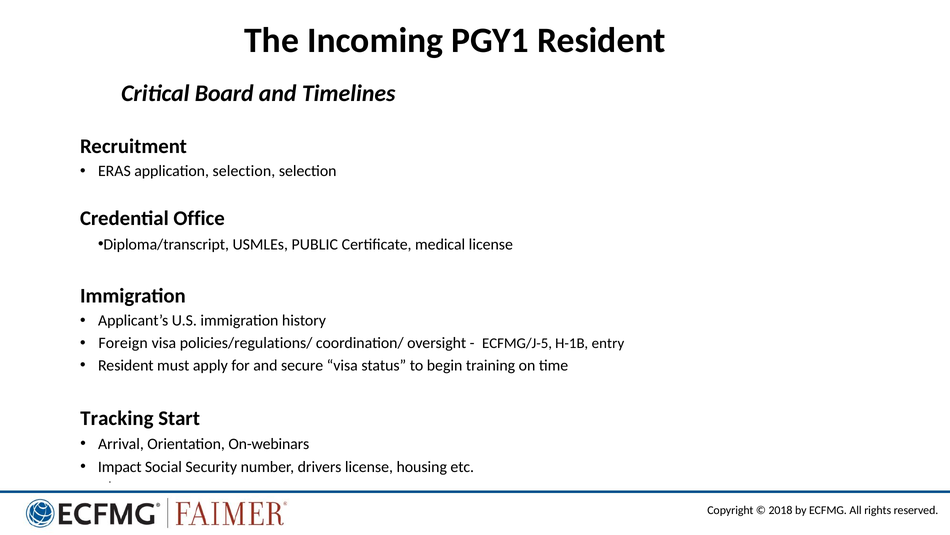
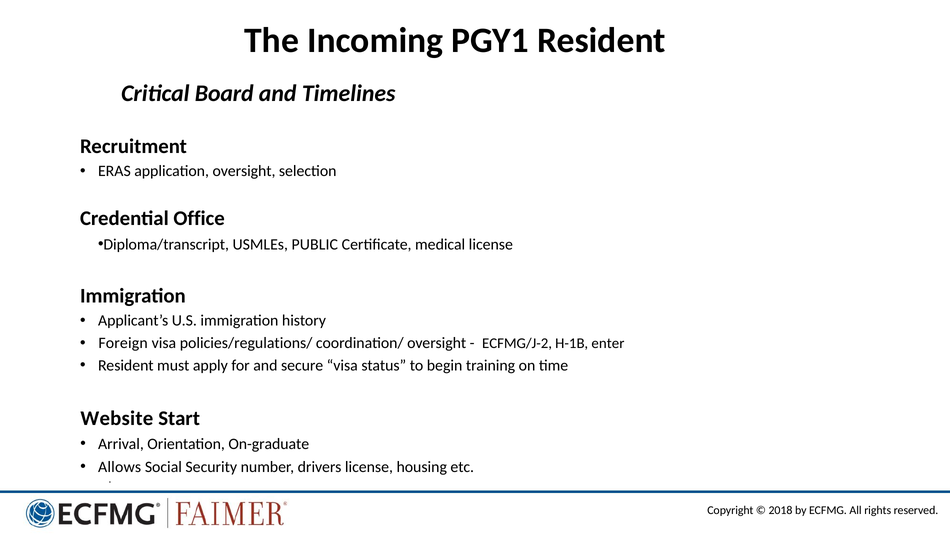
application selection: selection -> oversight
ECFMG/J-5: ECFMG/J-5 -> ECFMG/J-2
entry: entry -> enter
Tracking: Tracking -> Website
On-webinars: On-webinars -> On-graduate
Impact: Impact -> Allows
